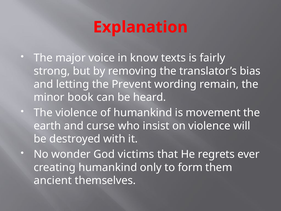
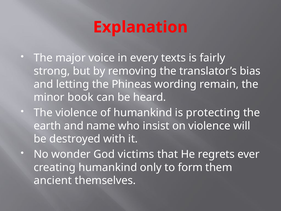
know: know -> every
Prevent: Prevent -> Phineas
movement: movement -> protecting
curse: curse -> name
